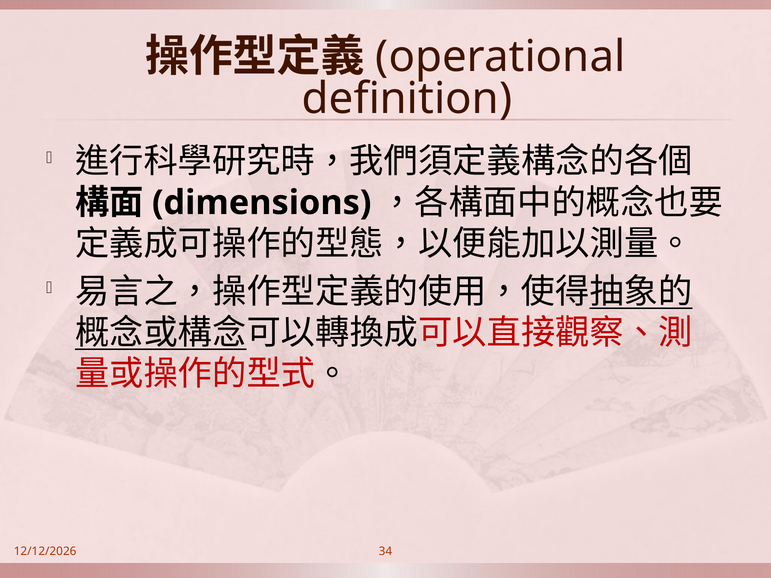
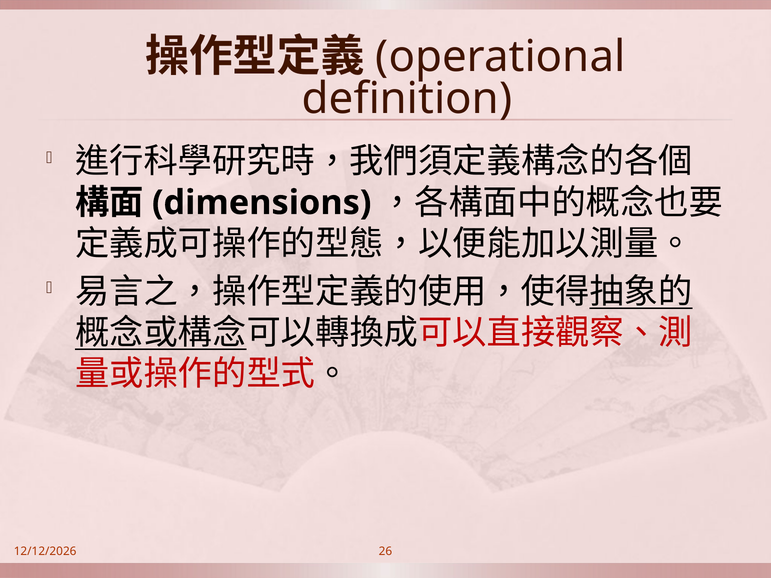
34: 34 -> 26
